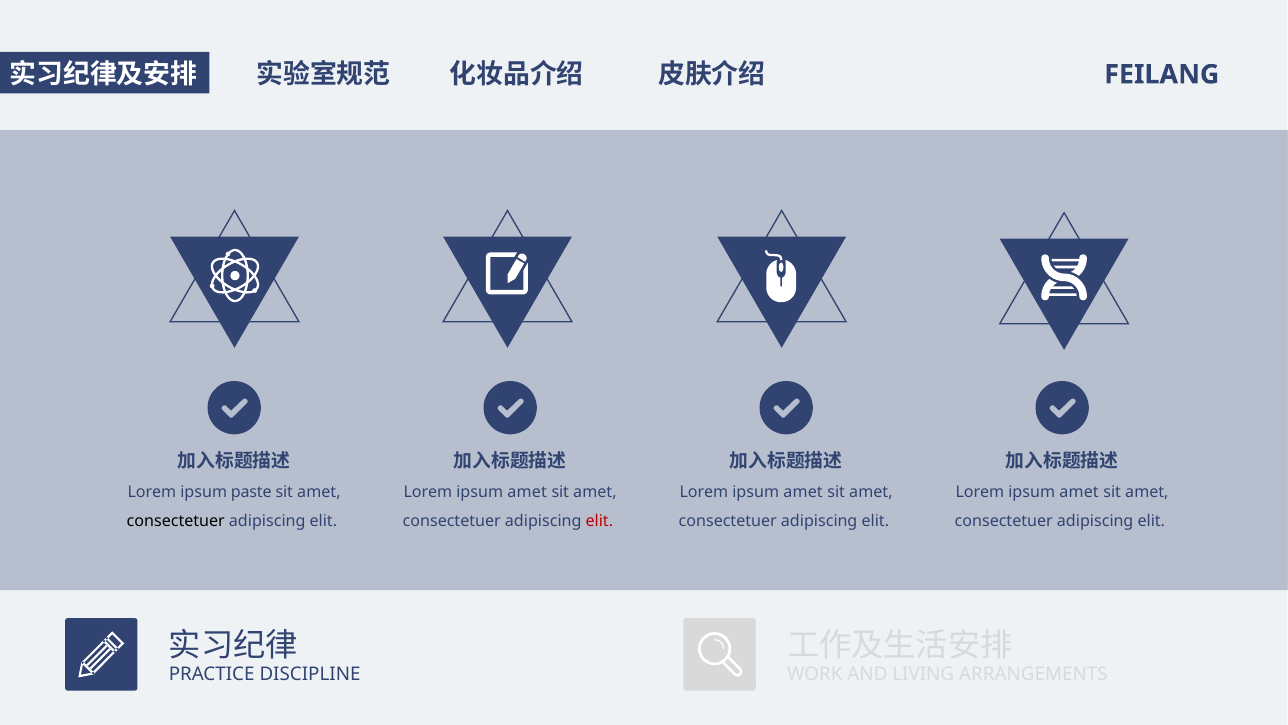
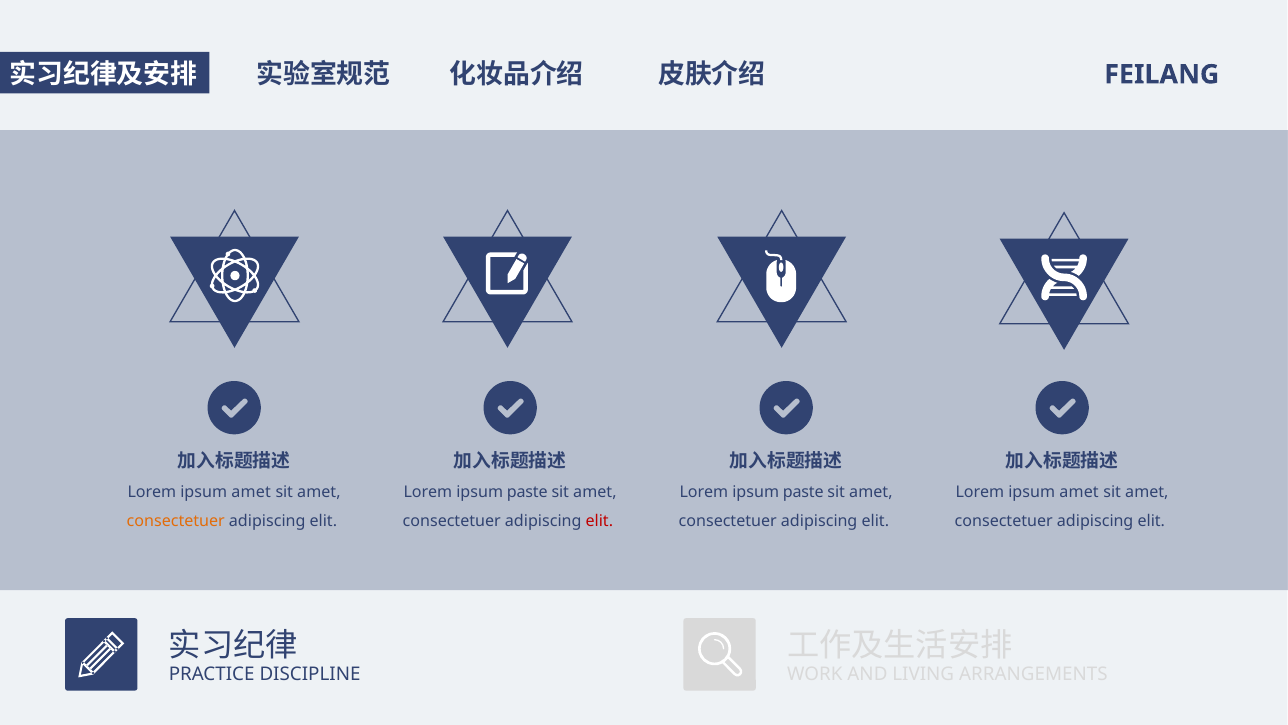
paste at (251, 492): paste -> amet
amet at (527, 492): amet -> paste
amet at (803, 492): amet -> paste
consectetuer at (176, 521) colour: black -> orange
